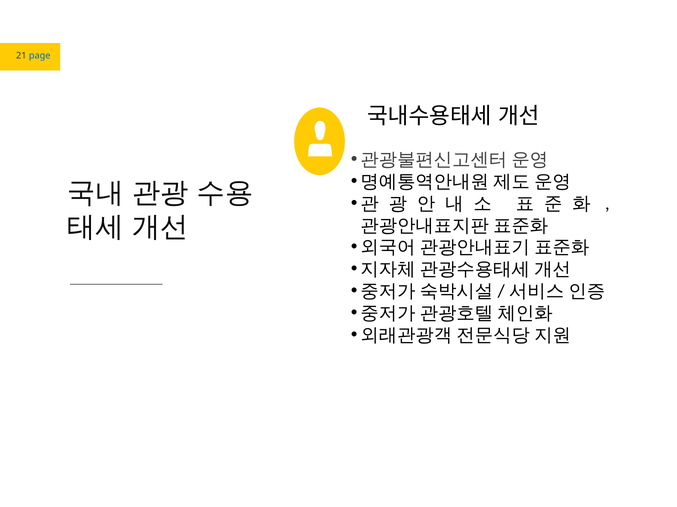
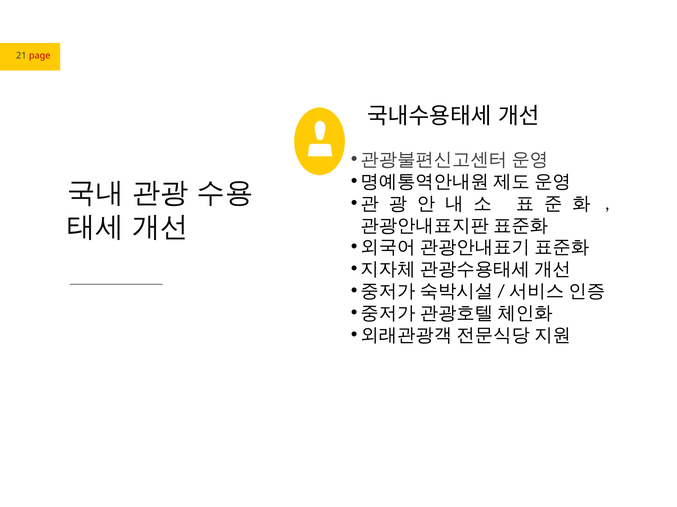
page colour: blue -> red
